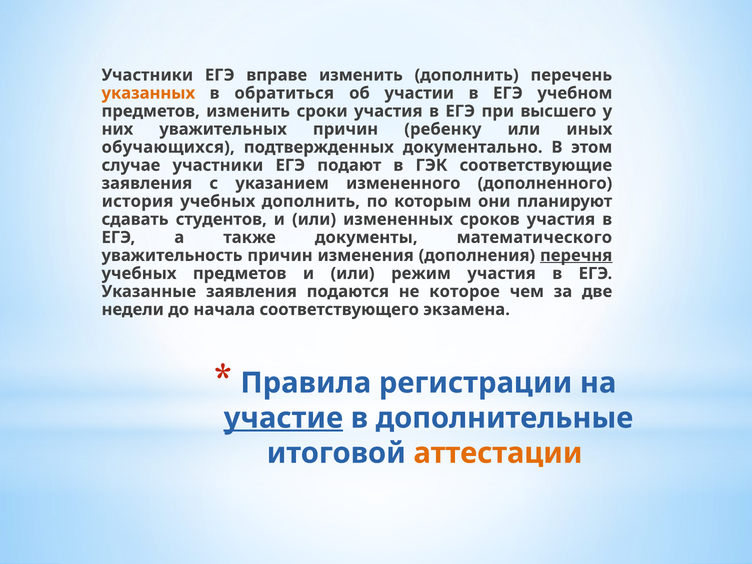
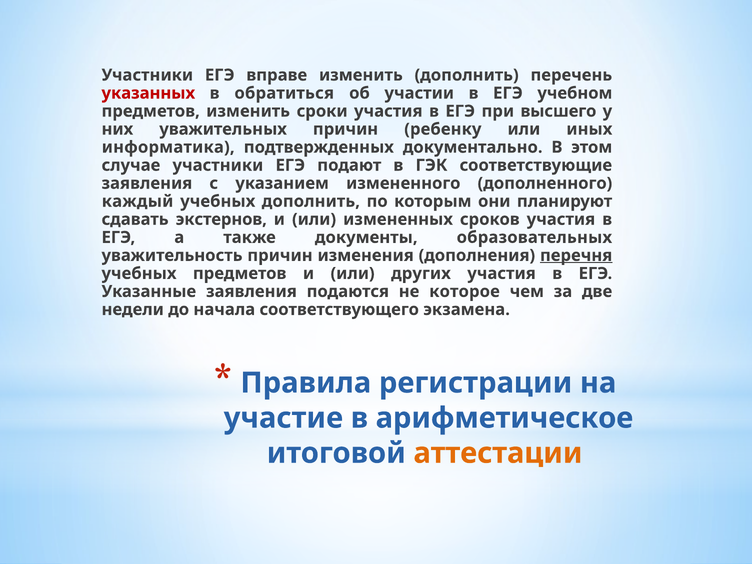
указанных colour: orange -> red
обучающихся: обучающихся -> информатика
история: история -> каждый
студентов: студентов -> экстернов
математического: математического -> образовательных
режим: режим -> других
участие underline: present -> none
дополнительные: дополнительные -> арифметическое
